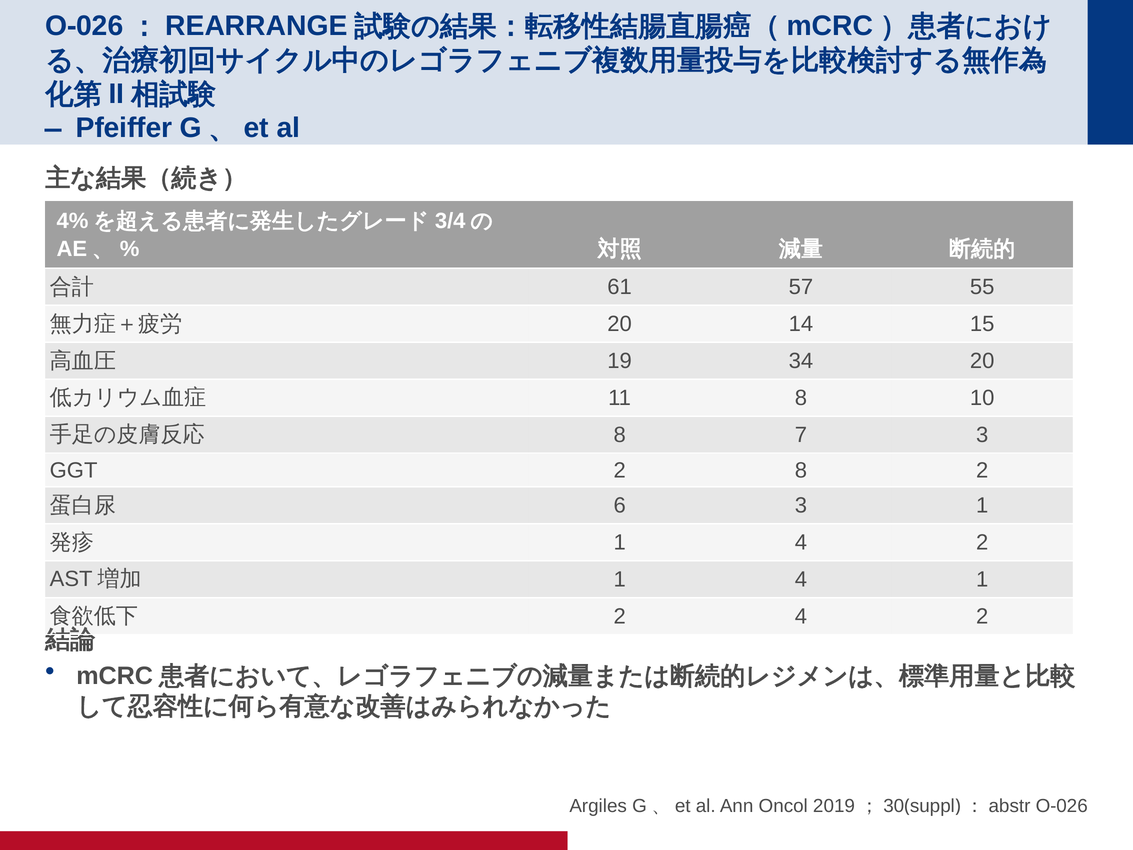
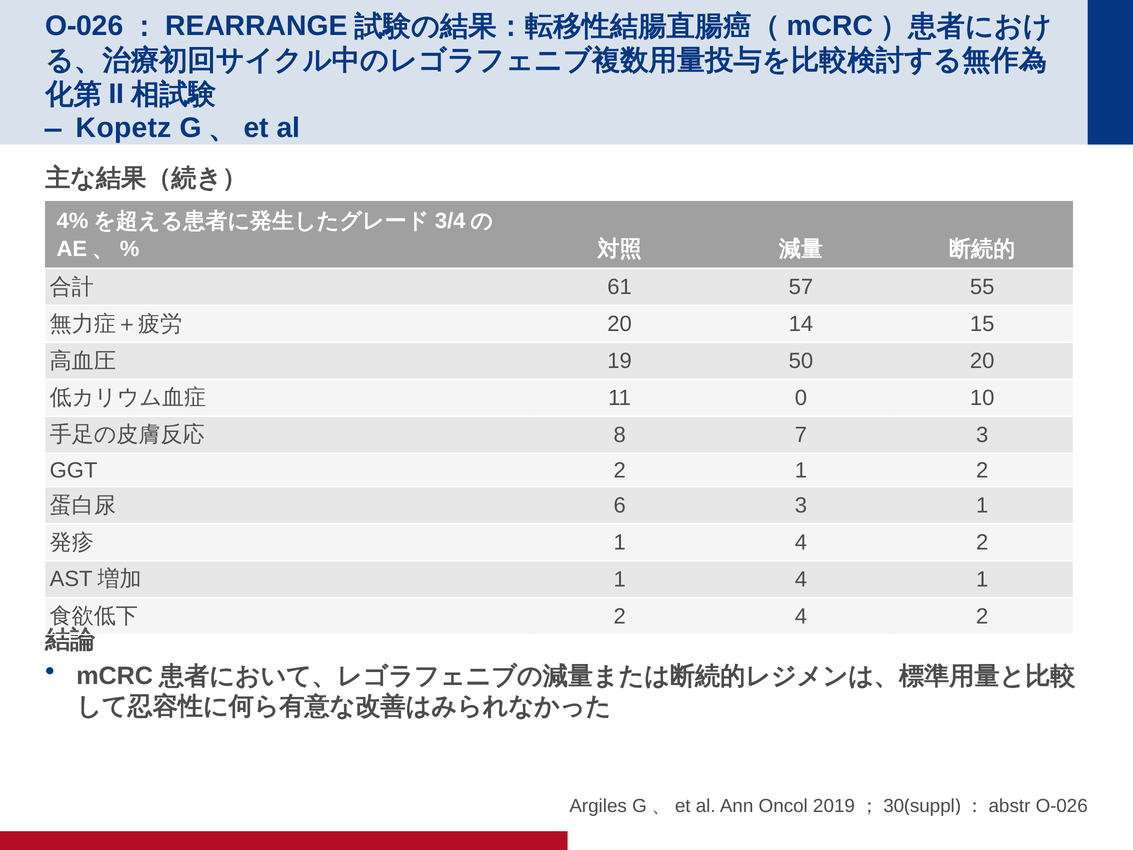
Pfeiffer: Pfeiffer -> Kopetz
34: 34 -> 50
11 8: 8 -> 0
2 8: 8 -> 1
